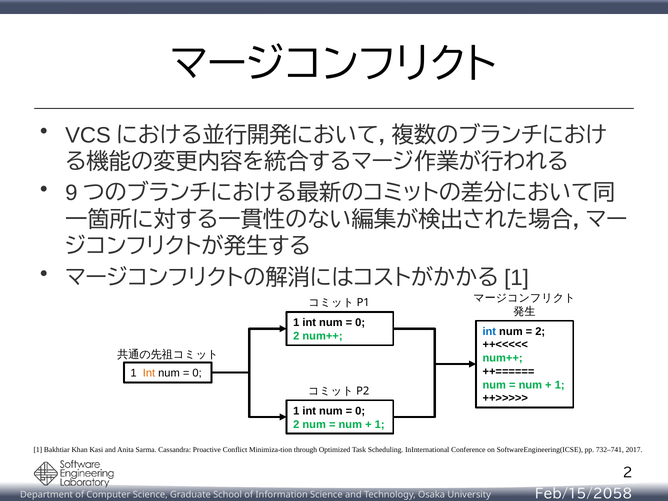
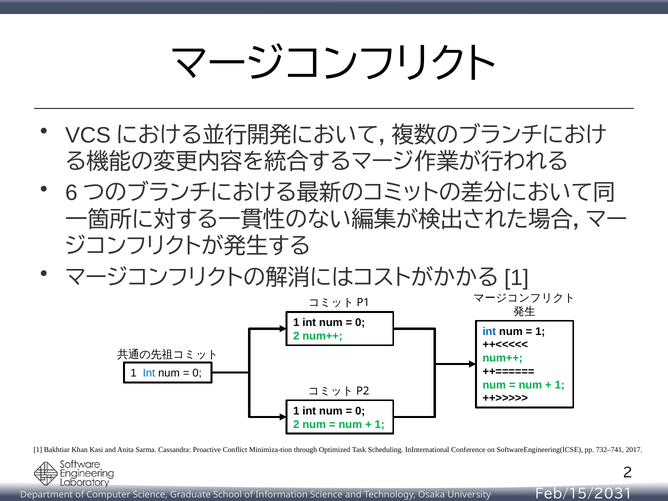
9: 9 -> 6
2 at (540, 331): 2 -> 1
Int at (149, 373) colour: orange -> blue
Feb/15/2058: Feb/15/2058 -> Feb/15/2031
